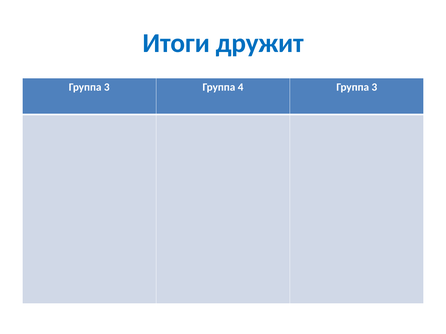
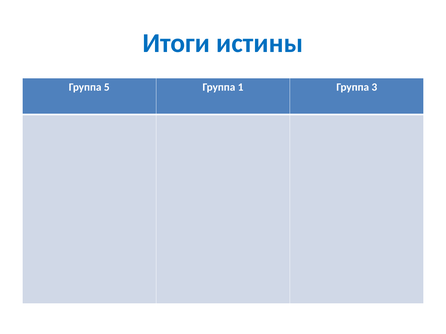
дружит: дружит -> истины
3 at (107, 87): 3 -> 5
4: 4 -> 1
